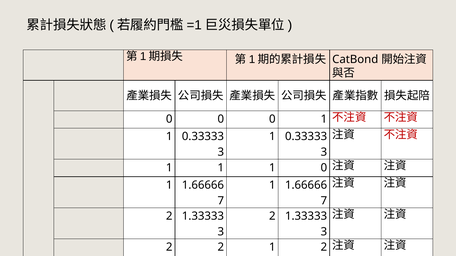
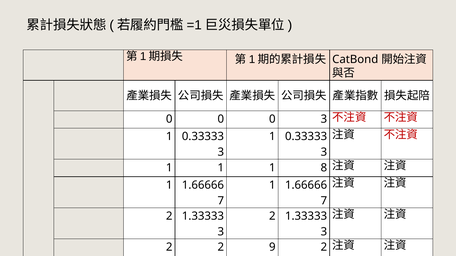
0 1: 1 -> 3
1 0: 0 -> 8
2 1: 1 -> 9
